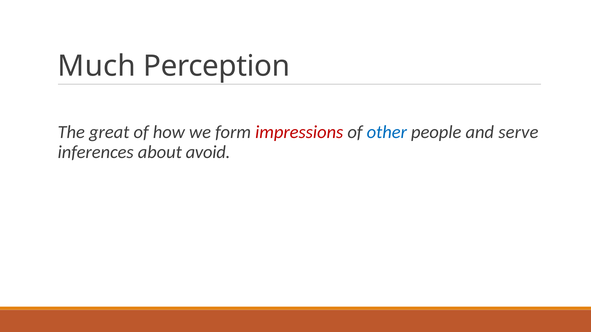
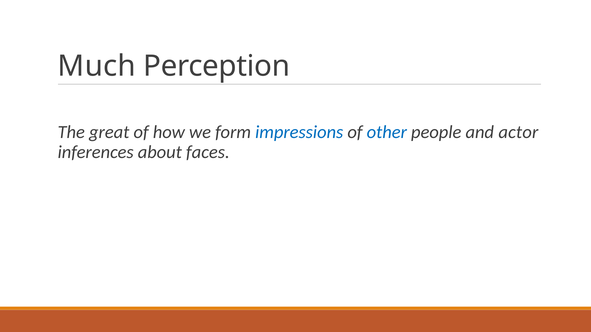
impressions colour: red -> blue
serve: serve -> actor
avoid: avoid -> faces
